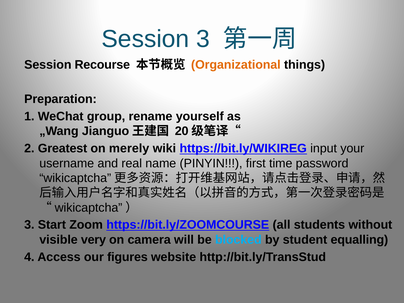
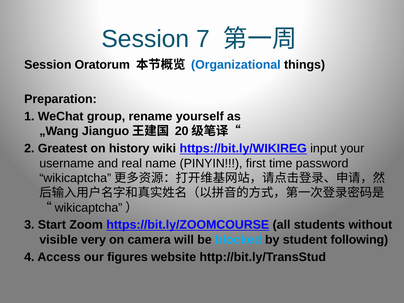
Session 3: 3 -> 7
Recourse: Recourse -> Oratorum
Organizational colour: orange -> blue
merely: merely -> history
equalling: equalling -> following
